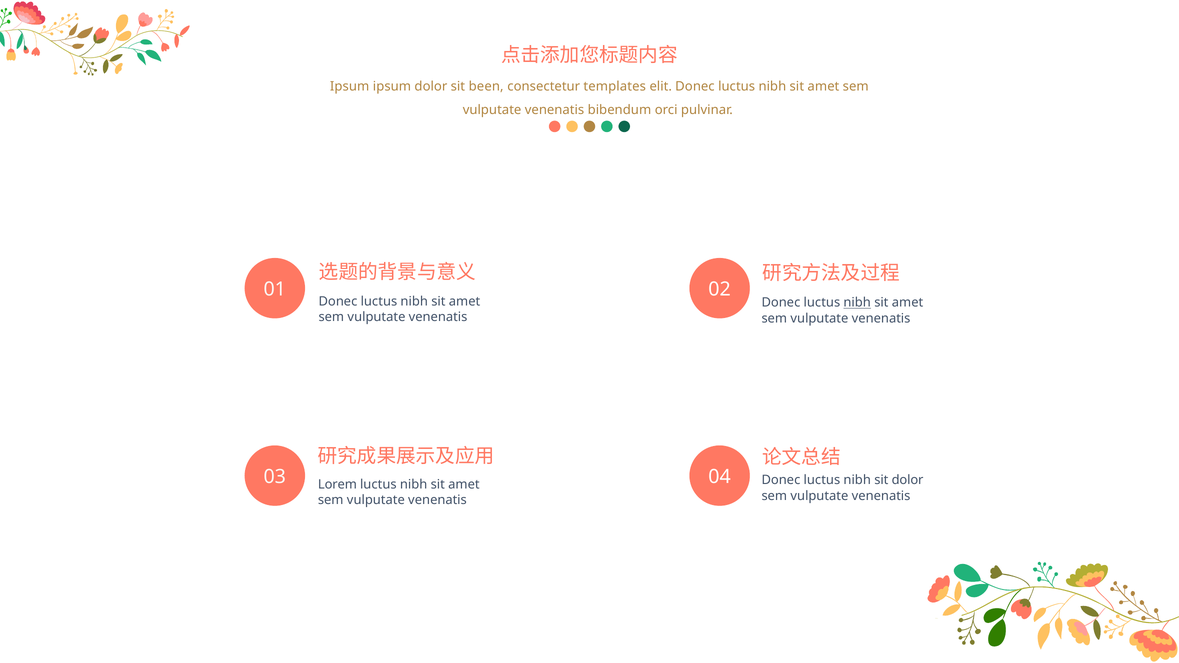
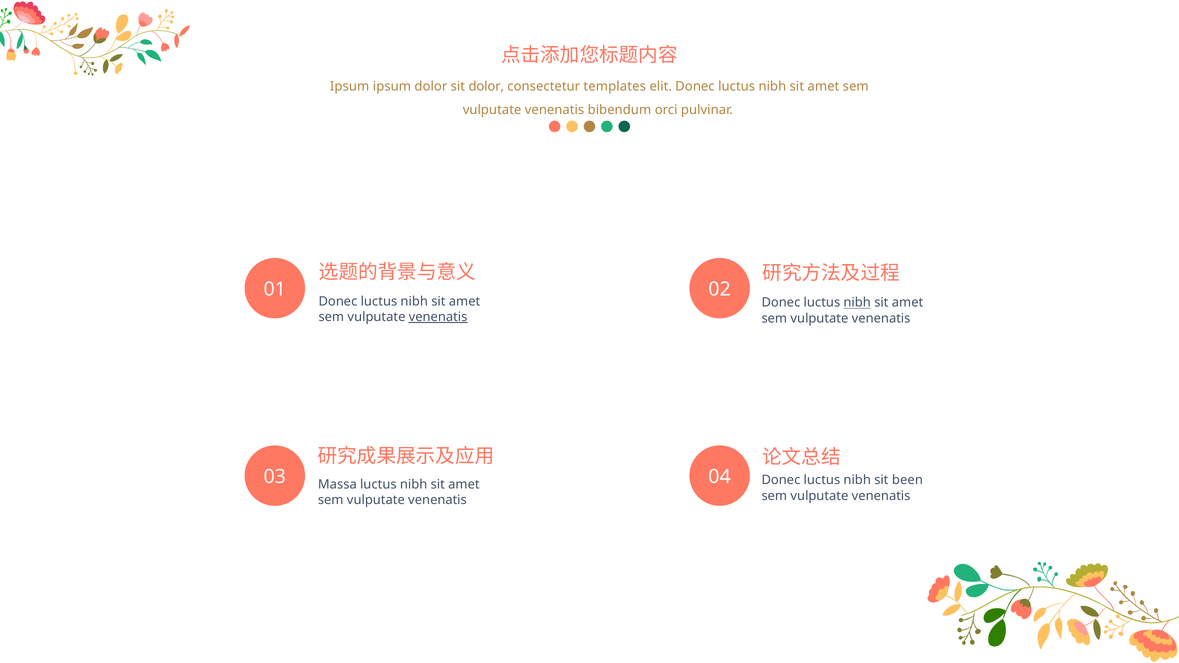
sit been: been -> dolor
venenatis at (438, 317) underline: none -> present
sit dolor: dolor -> been
Lorem: Lorem -> Massa
